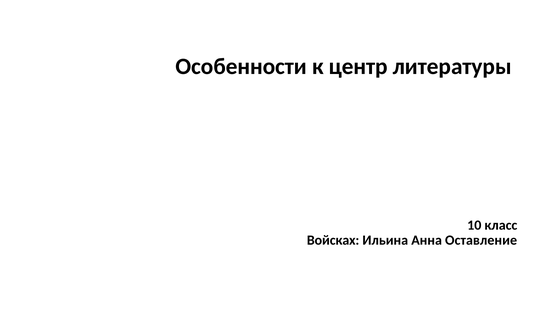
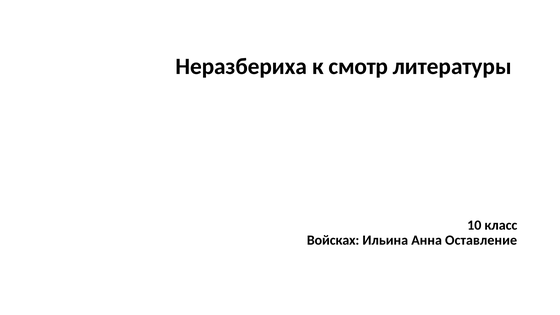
Особенности: Особенности -> Неразбериха
центр: центр -> смотр
